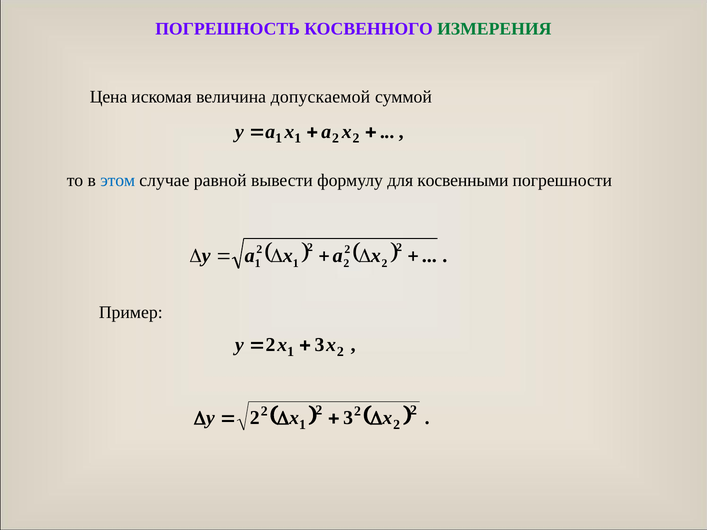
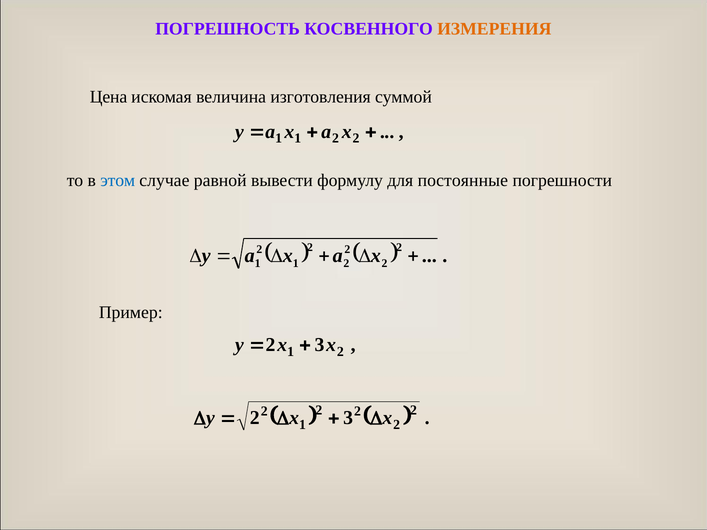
ИЗМЕРЕНИЯ colour: green -> orange
допускаемой: допускаемой -> изготовления
косвенными: косвенными -> постоянные
